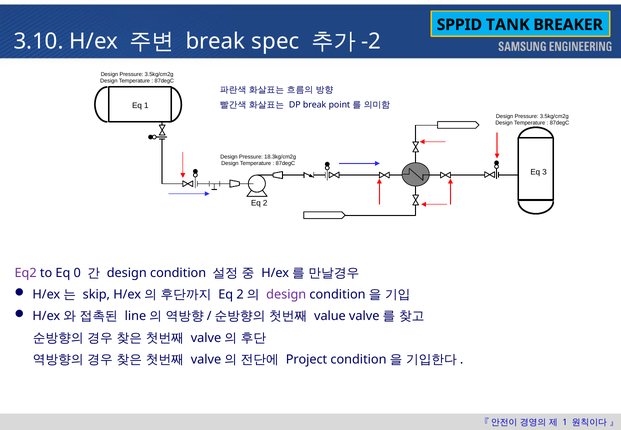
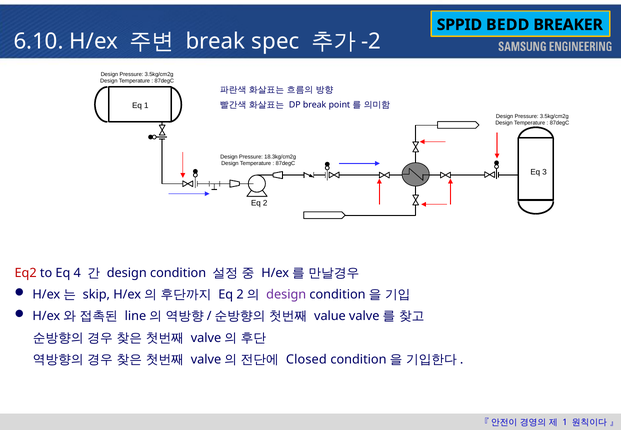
TANK: TANK -> BEDD
3.10: 3.10 -> 6.10
Eq2 colour: purple -> red
0: 0 -> 4
Project: Project -> Closed
